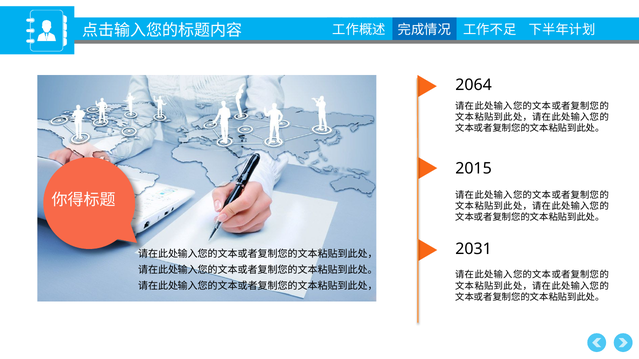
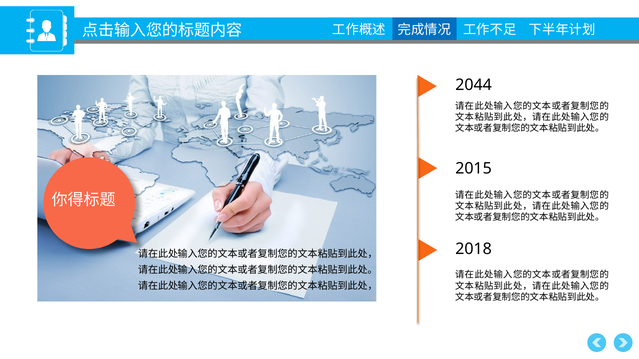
2064: 2064 -> 2044
2031: 2031 -> 2018
